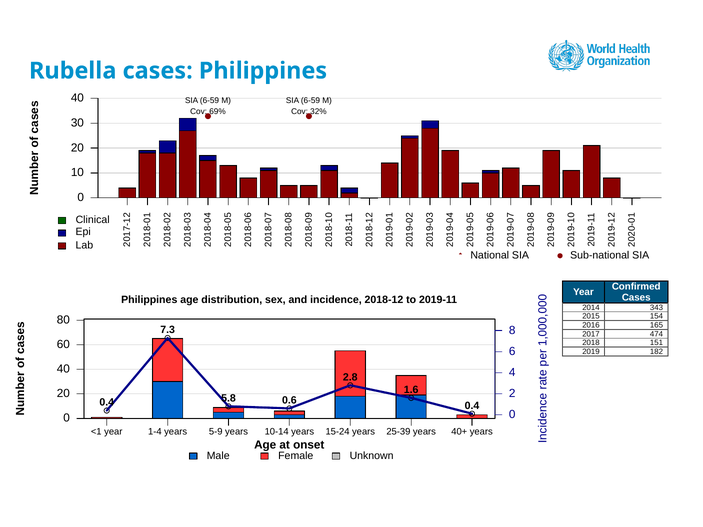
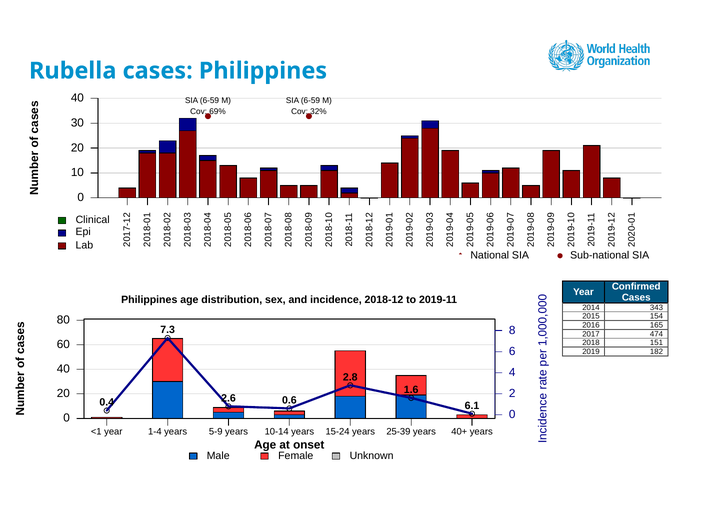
5.8: 5.8 -> 2.6
0.4 at (472, 406): 0.4 -> 6.1
